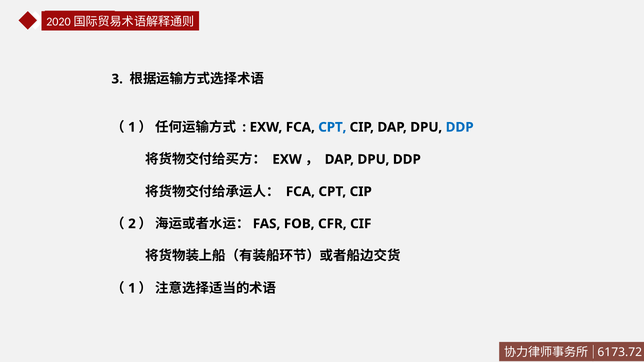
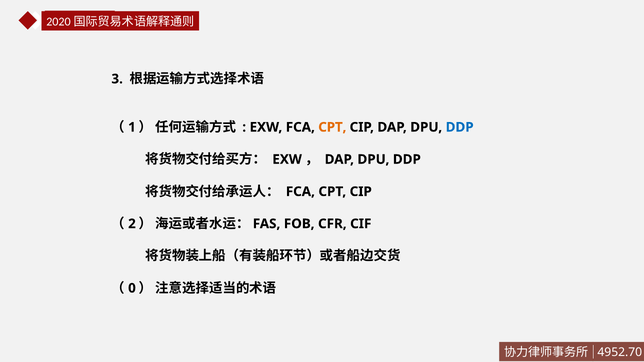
CPT at (332, 127) colour: blue -> orange
1 at (132, 288): 1 -> 0
6173.72: 6173.72 -> 4952.70
